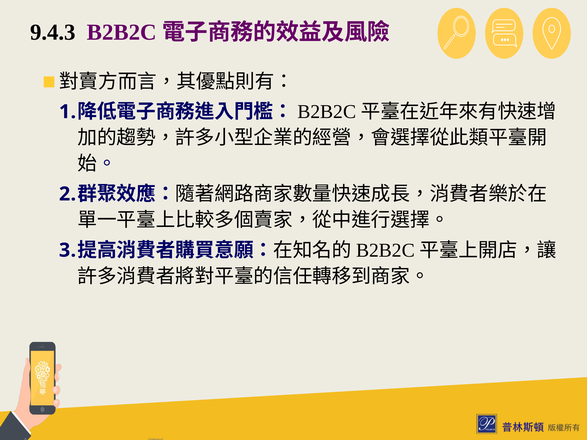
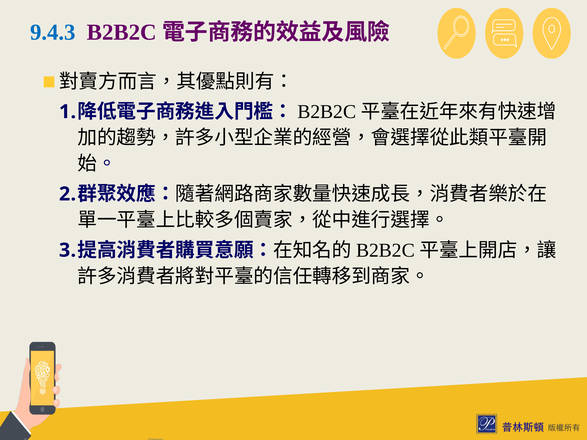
9.4.3 colour: black -> blue
